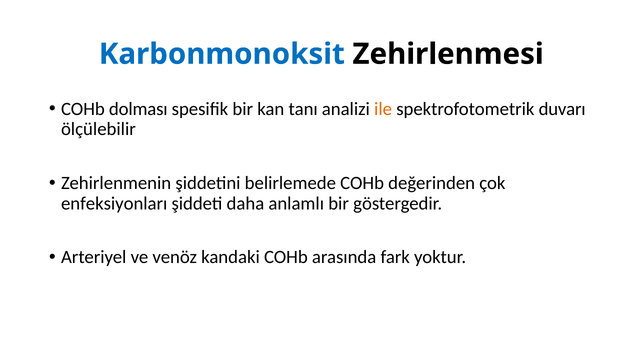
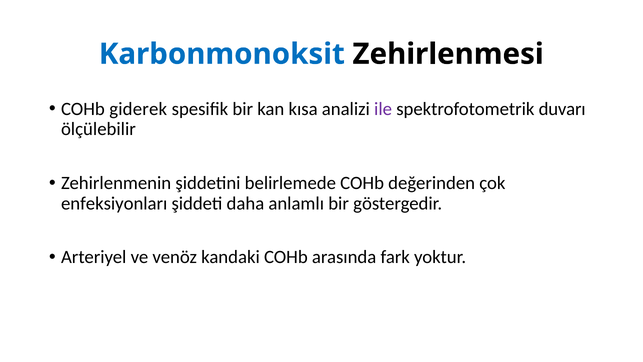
dolması: dolması -> giderek
tanı: tanı -> kısa
ile colour: orange -> purple
